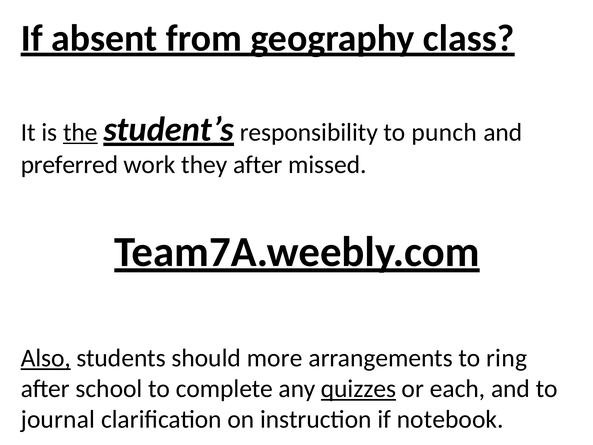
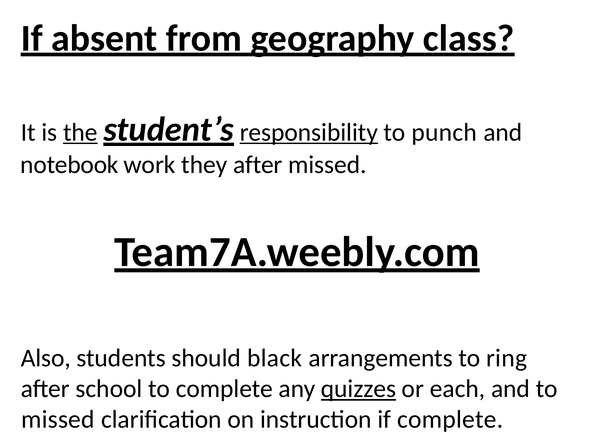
responsibility underline: none -> present
preferred: preferred -> notebook
Also underline: present -> none
more: more -> black
journal at (58, 419): journal -> missed
if notebook: notebook -> complete
